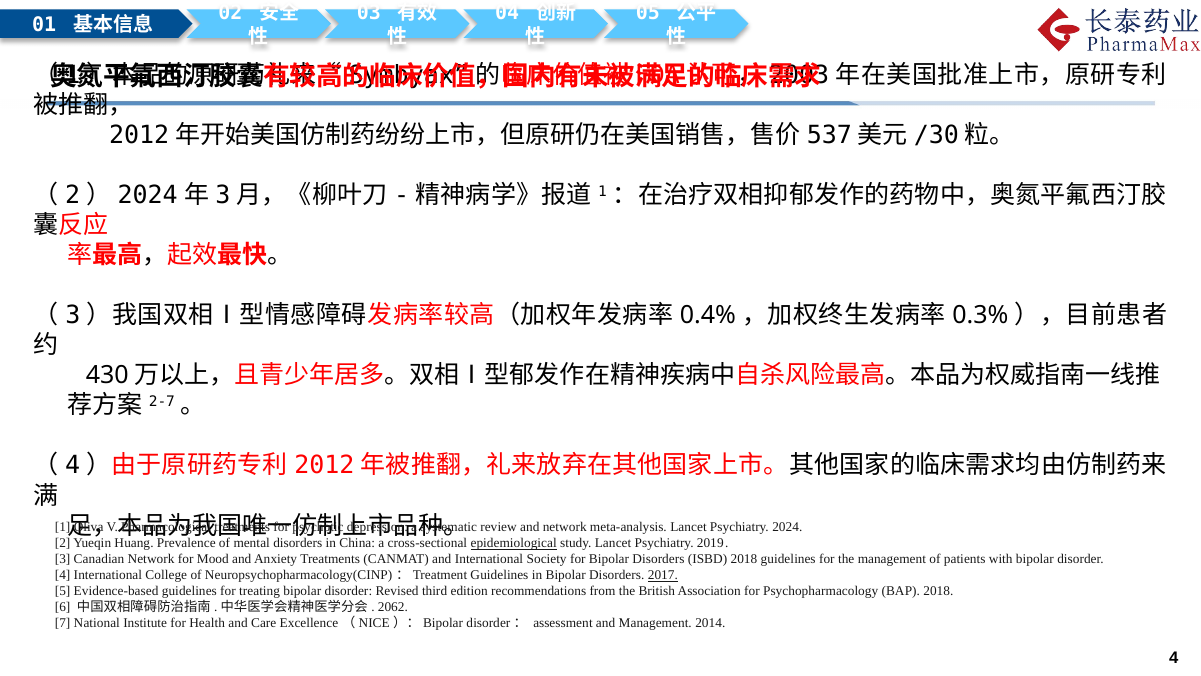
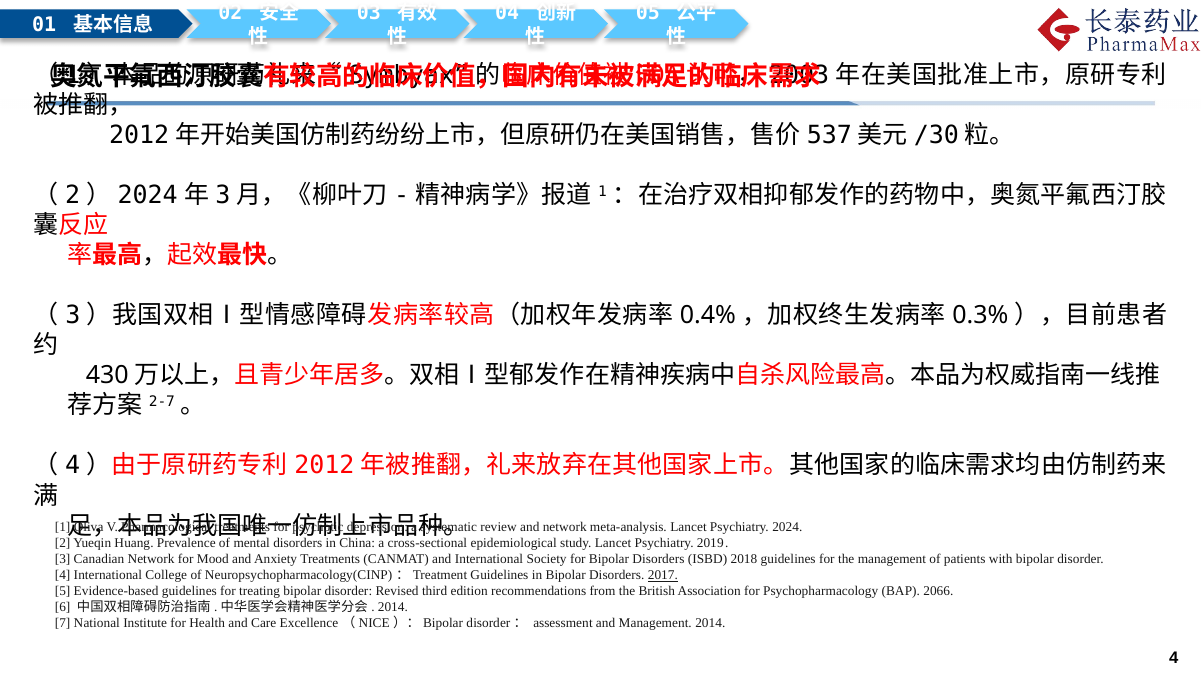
epidemiological underline: present -> none
BAP 2018: 2018 -> 2066
2062 at (393, 607): 2062 -> 2014
